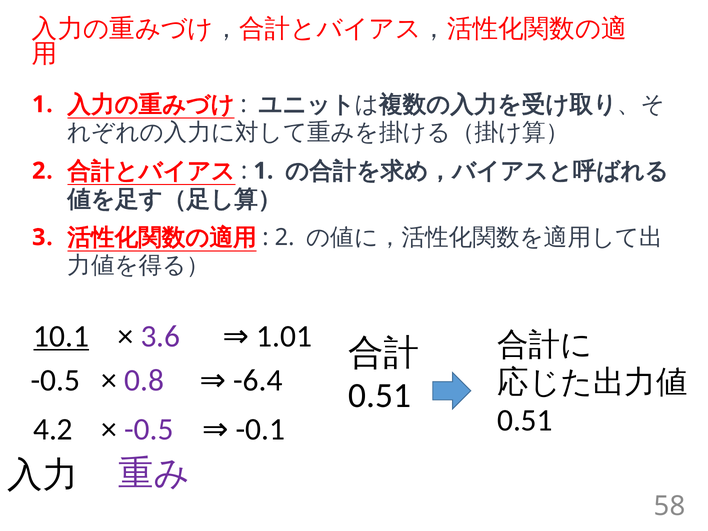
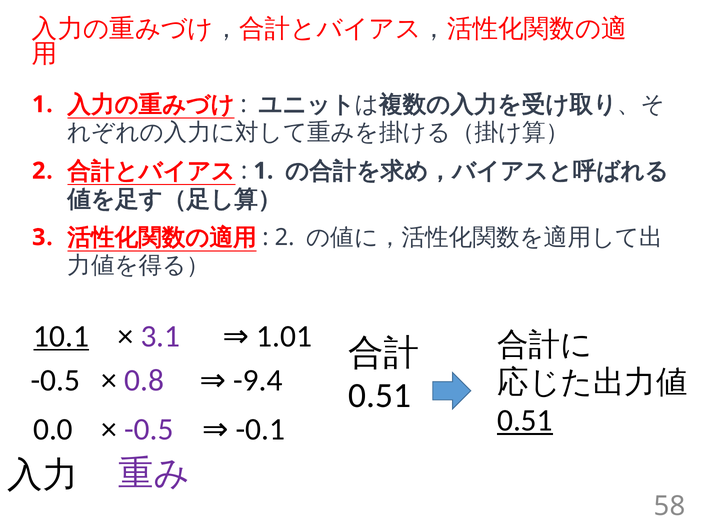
3.6: 3.6 -> 3.1
-6.4: -6.4 -> -9.4
0.51 at (525, 420) underline: none -> present
4.2: 4.2 -> 0.0
